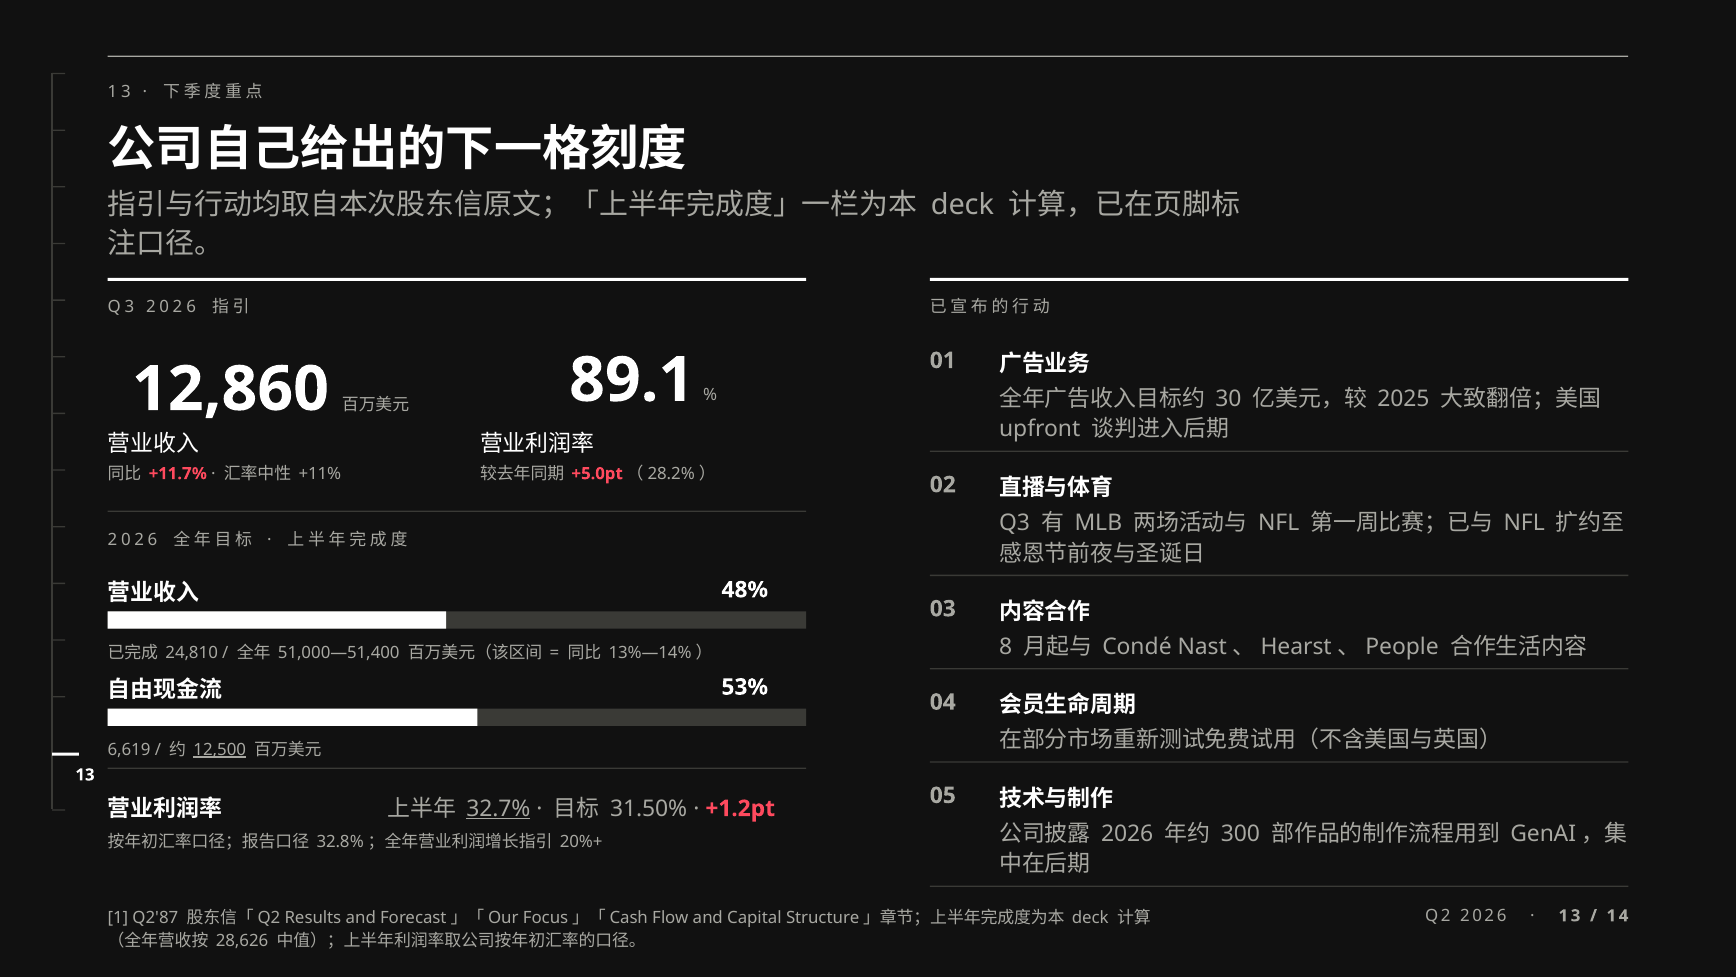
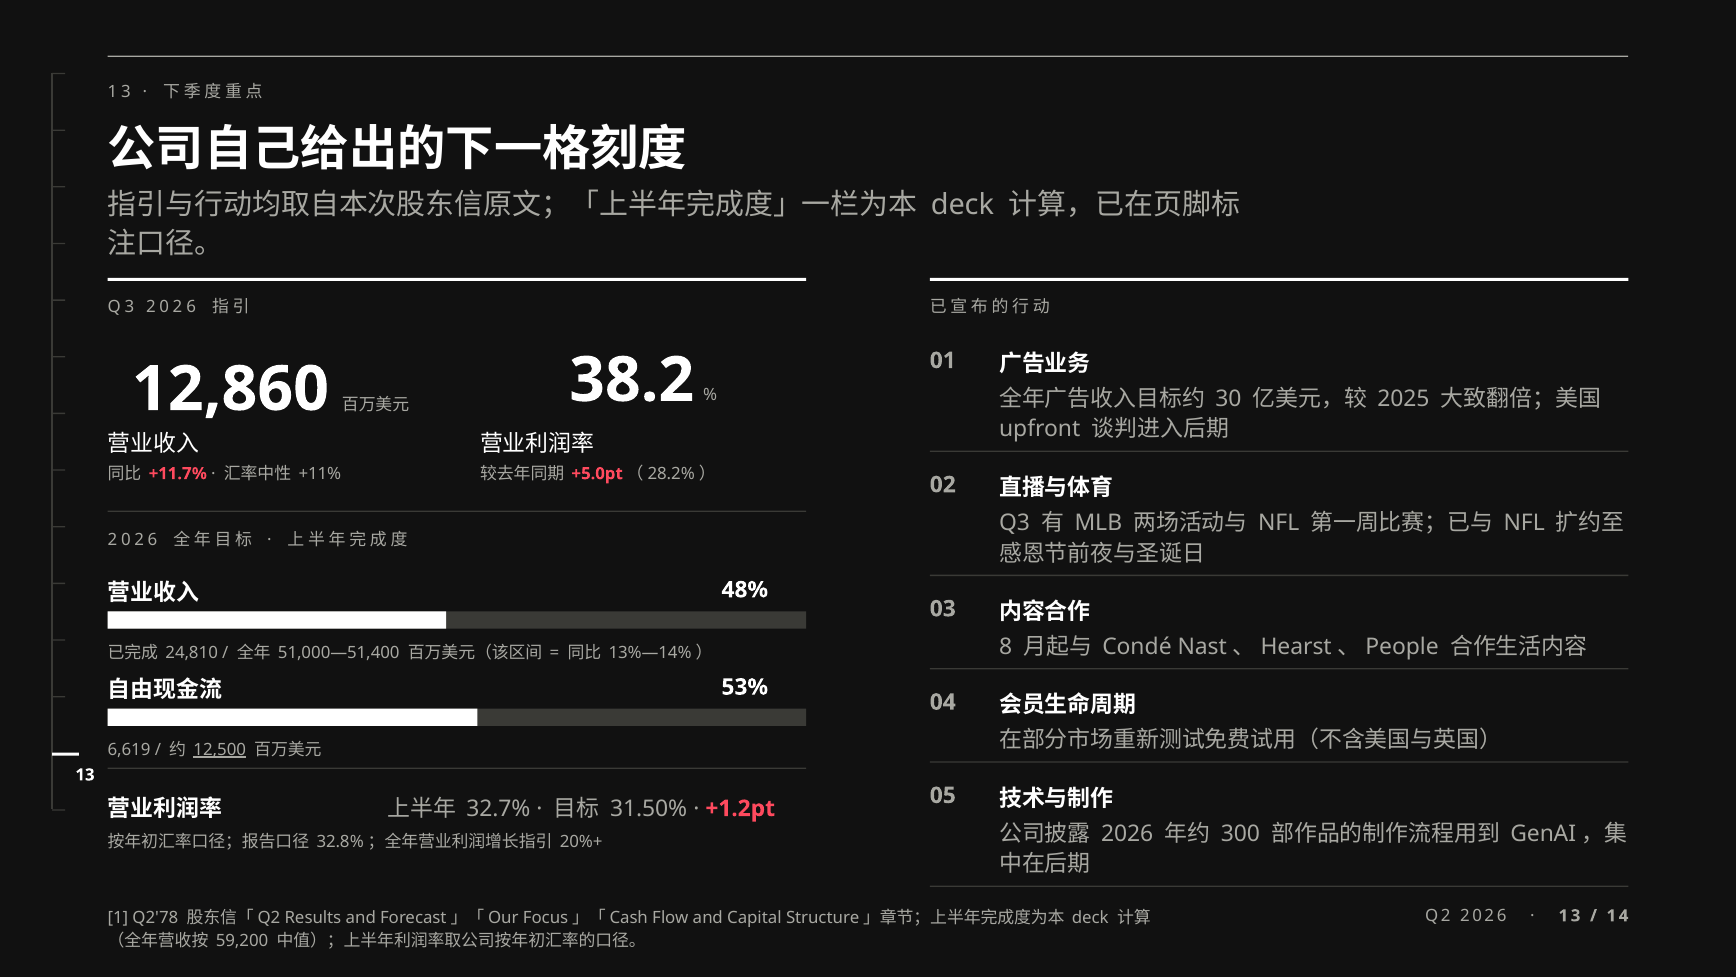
89.1: 89.1 -> 38.2
32.7% underline: present -> none
Q2'87: Q2'87 -> Q2'78
28,626: 28,626 -> 59,200
